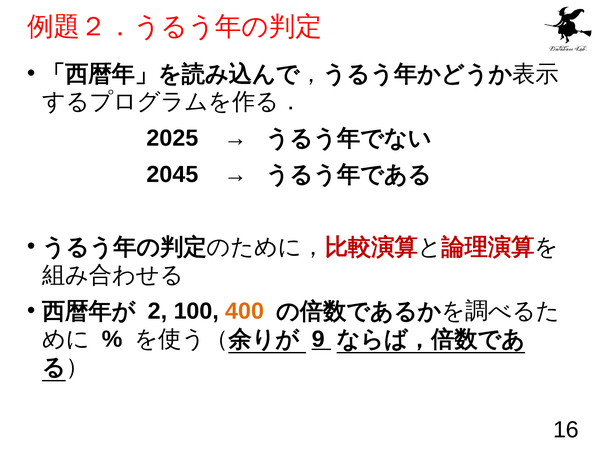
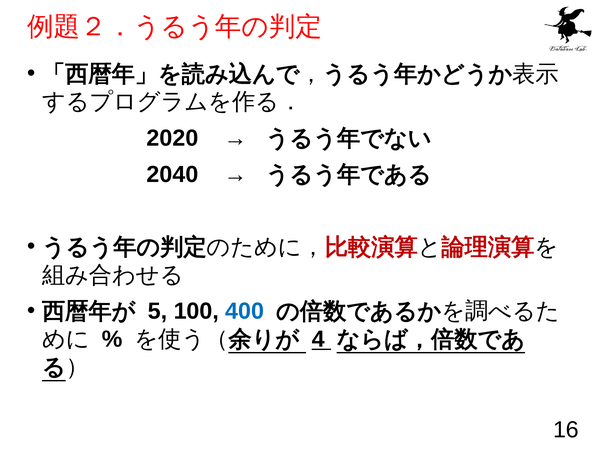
2025: 2025 -> 2020
2045: 2045 -> 2040
2: 2 -> 5
400 colour: orange -> blue
9: 9 -> 4
